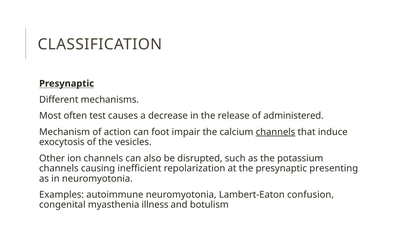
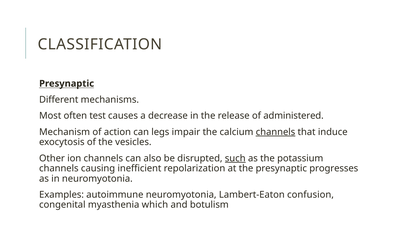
foot: foot -> legs
such underline: none -> present
presenting: presenting -> progresses
illness: illness -> which
